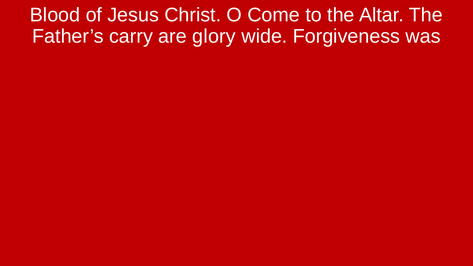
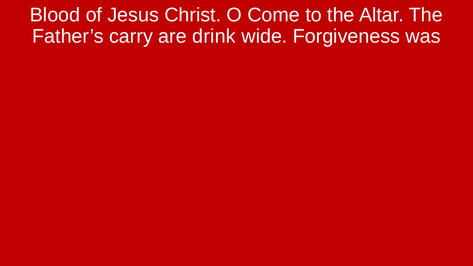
glory: glory -> drink
